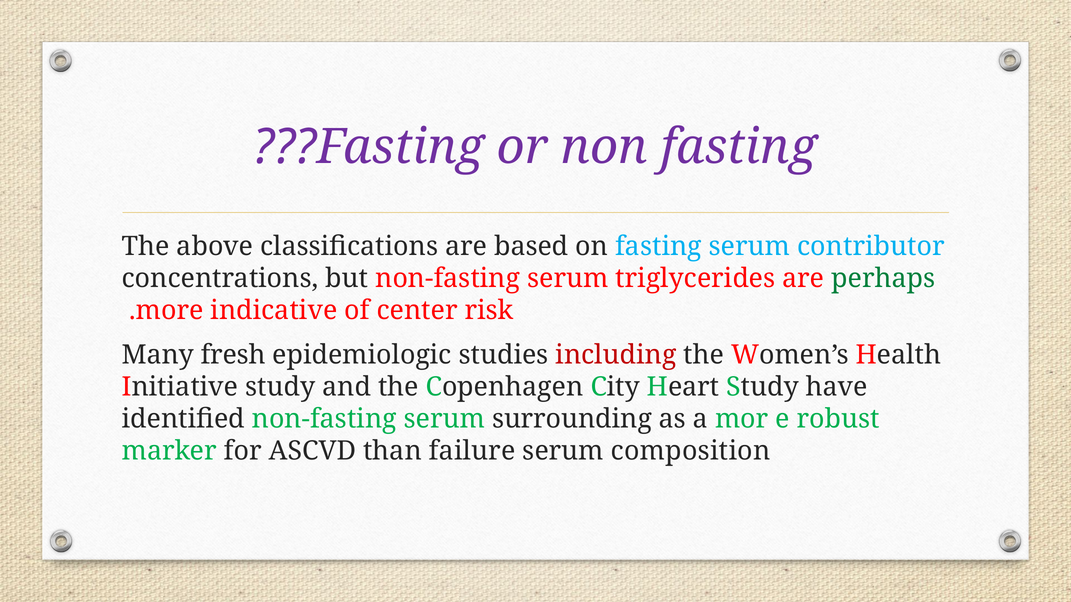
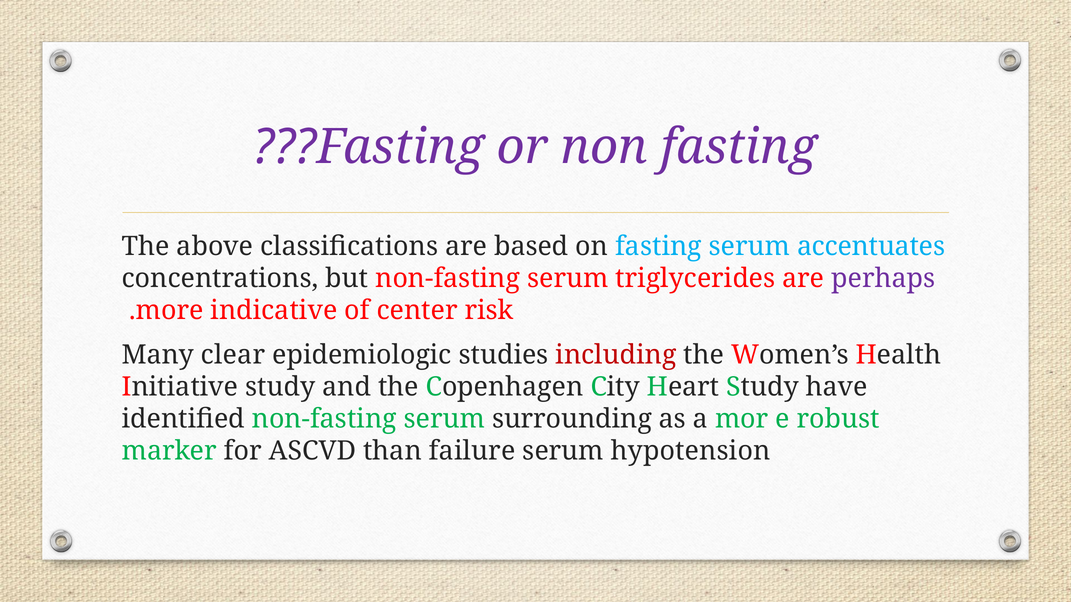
contributor: contributor -> accentuates
perhaps colour: green -> purple
fresh: fresh -> clear
composition: composition -> hypotension
